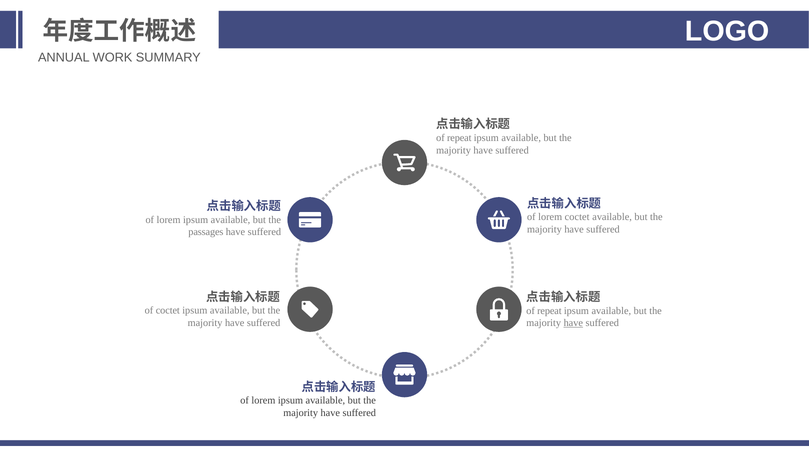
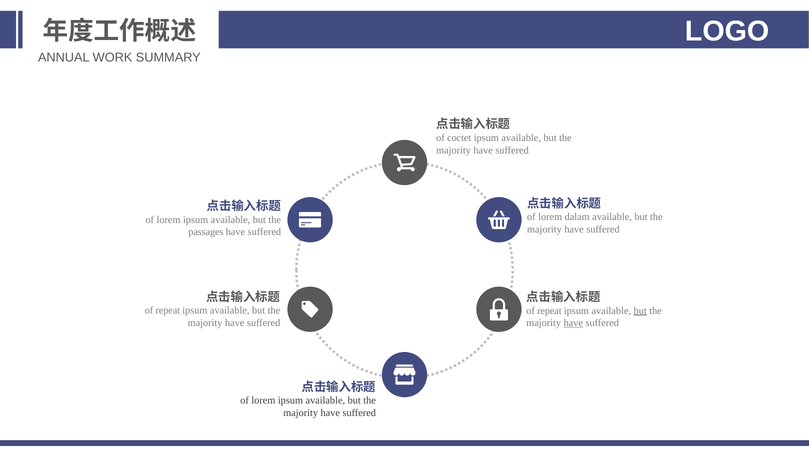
repeat at (459, 138): repeat -> coctet
lorem coctet: coctet -> dalam
coctet at (168, 310): coctet -> repeat
but at (640, 311) underline: none -> present
